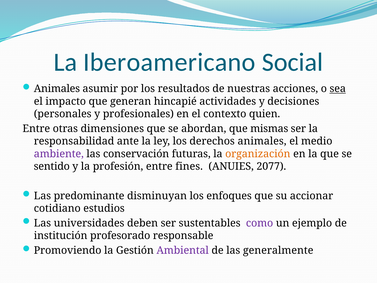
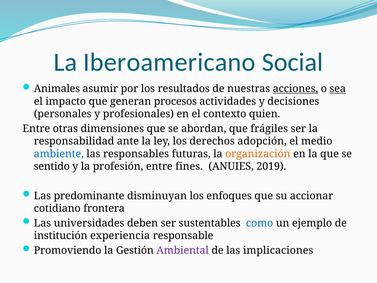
acciones underline: none -> present
hincapié: hincapié -> procesos
mismas: mismas -> frágiles
derechos animales: animales -> adopción
ambiente colour: purple -> blue
conservación: conservación -> responsables
2077: 2077 -> 2019
estudios: estudios -> frontera
como colour: purple -> blue
profesorado: profesorado -> experiencia
generalmente: generalmente -> implicaciones
